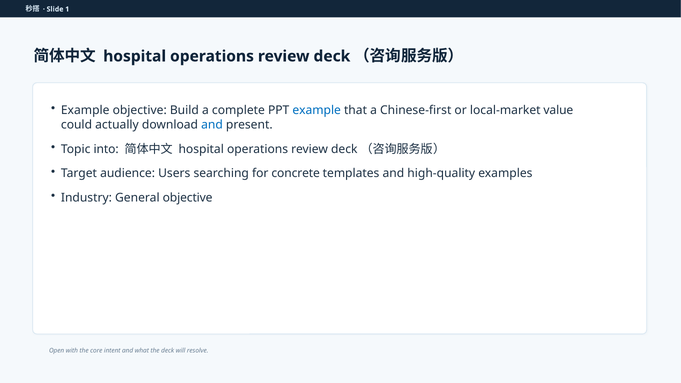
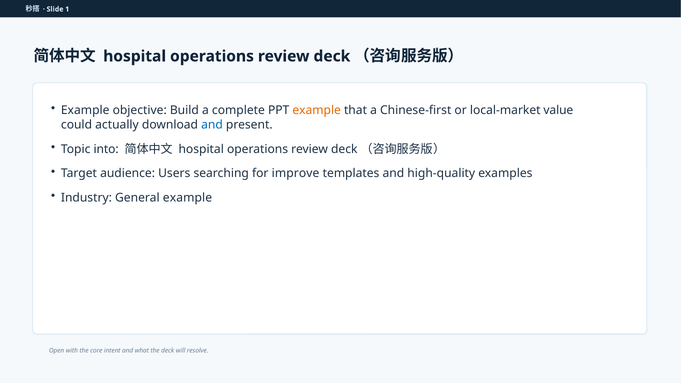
example at (317, 110) colour: blue -> orange
concrete: concrete -> improve
General objective: objective -> example
